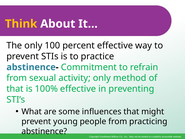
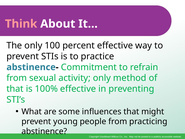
Think colour: yellow -> pink
